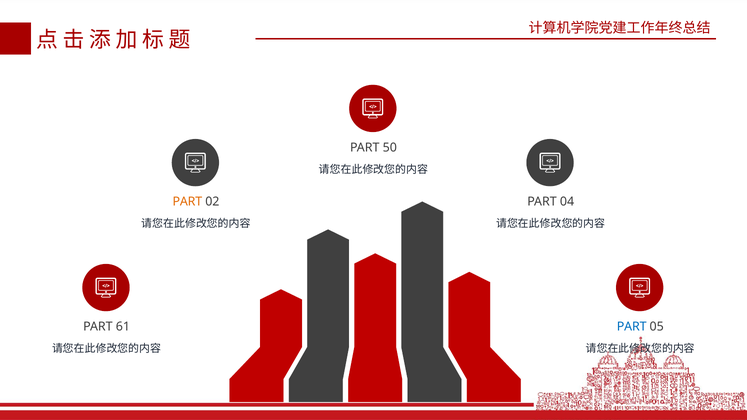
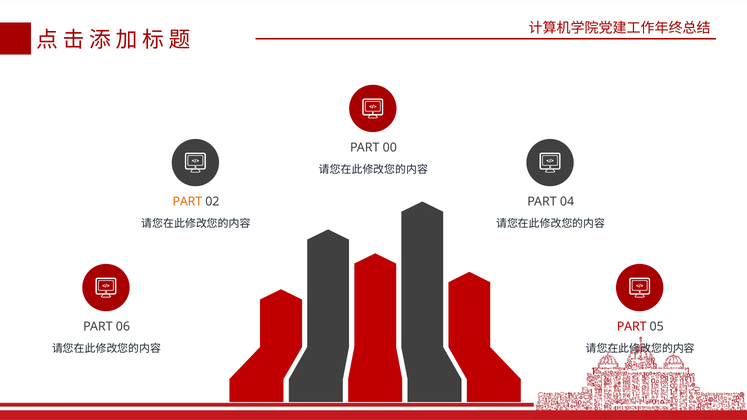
50: 50 -> 00
61: 61 -> 06
PART at (632, 327) colour: blue -> red
